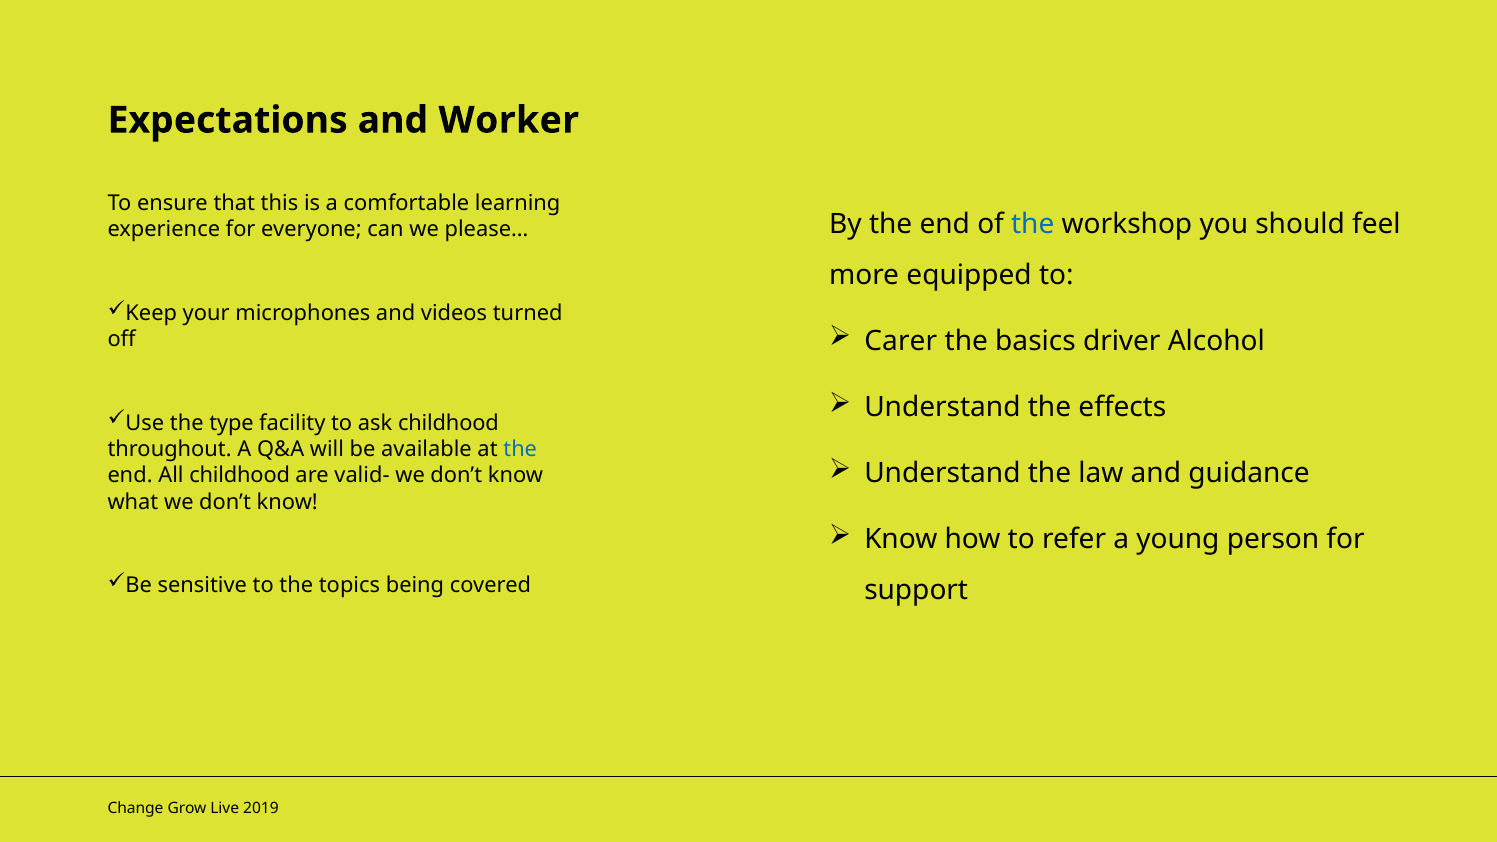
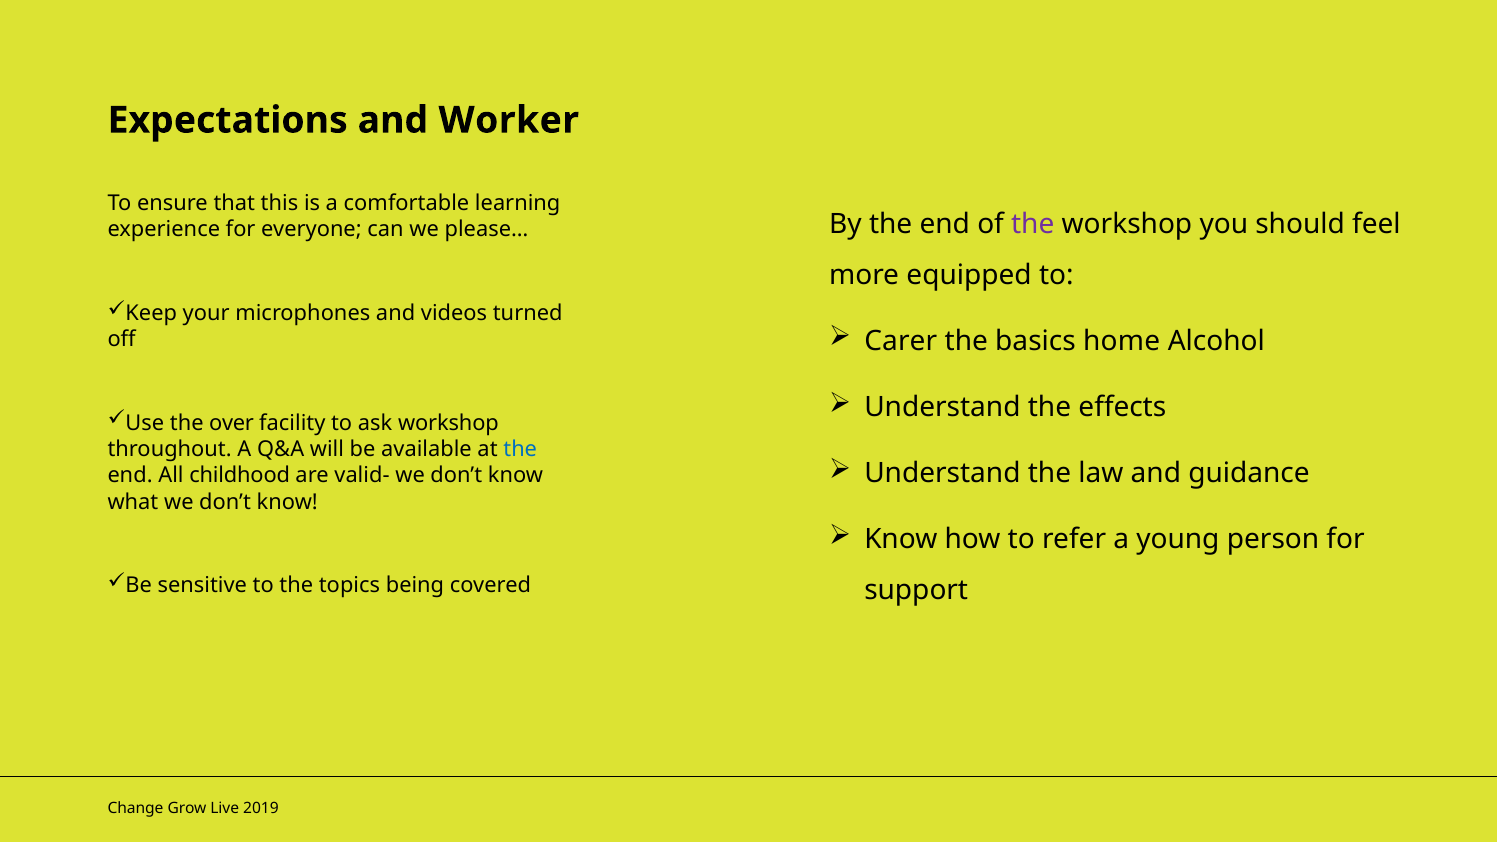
the at (1033, 225) colour: blue -> purple
driver: driver -> home
type: type -> over
ask childhood: childhood -> workshop
